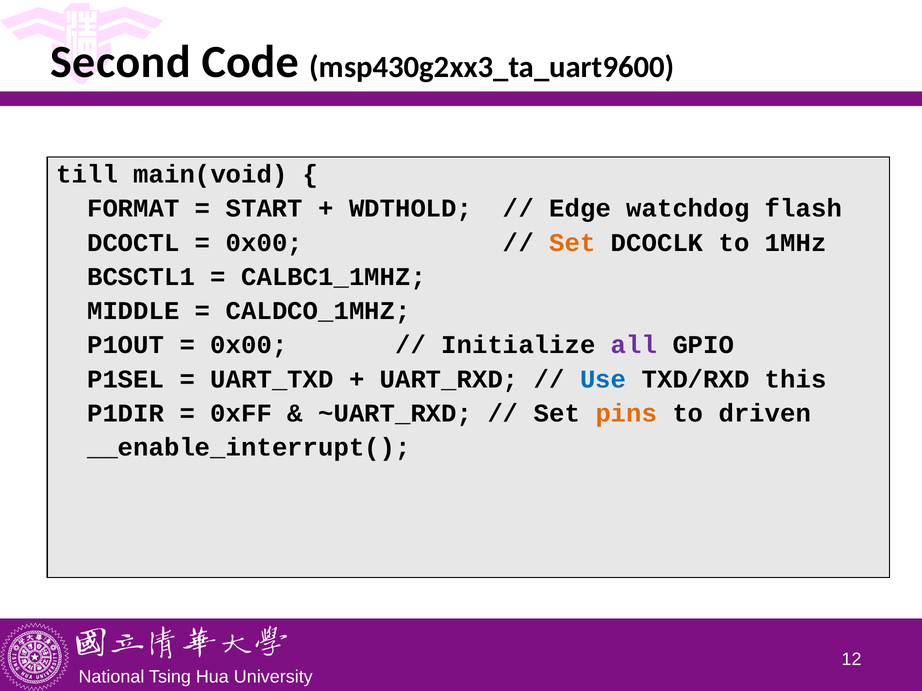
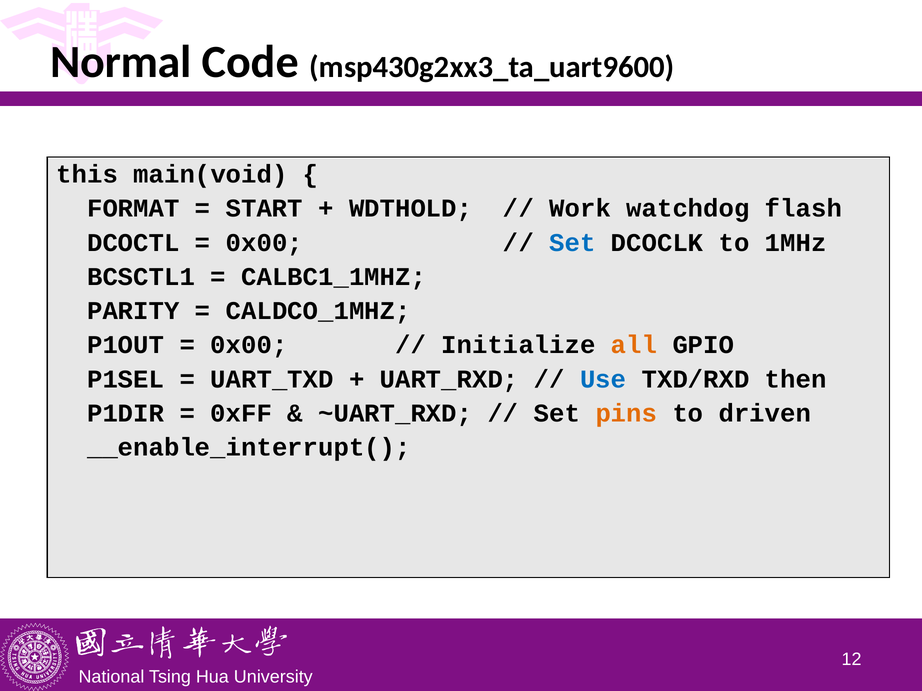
Second: Second -> Normal
till: till -> this
Edge: Edge -> Work
Set at (572, 243) colour: orange -> blue
MIDDLE: MIDDLE -> PARITY
all colour: purple -> orange
this: this -> then
